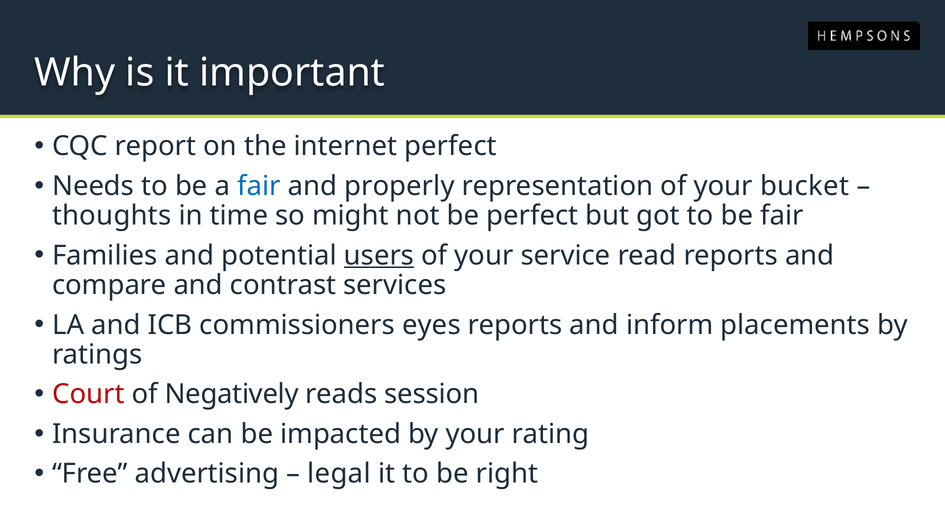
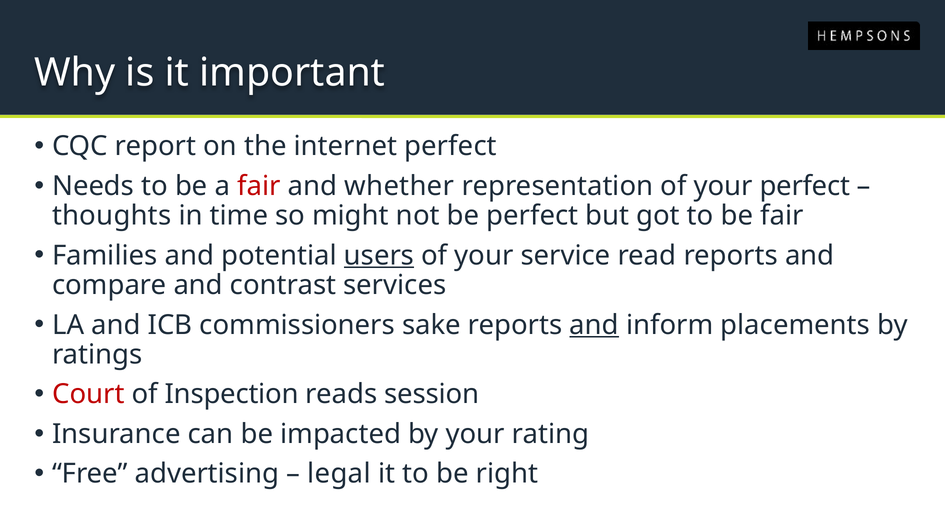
fair at (259, 186) colour: blue -> red
properly: properly -> whether
your bucket: bucket -> perfect
eyes: eyes -> sake
and at (594, 325) underline: none -> present
Negatively: Negatively -> Inspection
